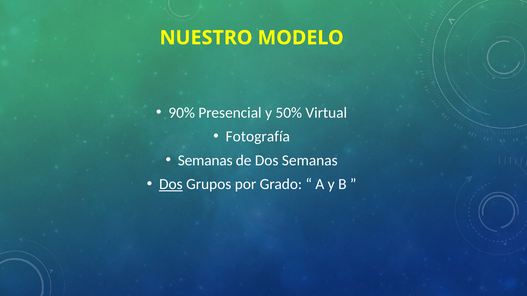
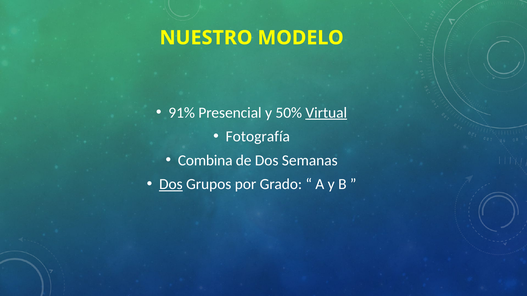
90%: 90% -> 91%
Virtual underline: none -> present
Semanas at (205, 161): Semanas -> Combina
